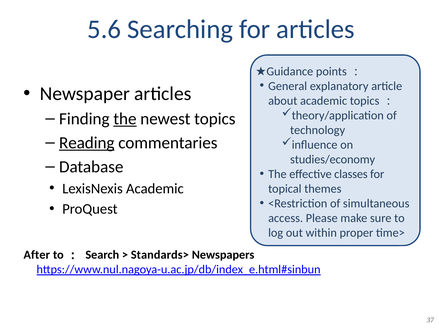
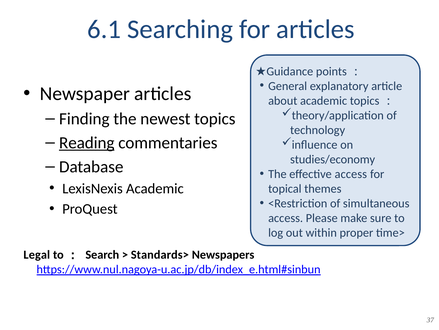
5.6: 5.6 -> 6.1
the at (125, 119) underline: present -> none
effective classes: classes -> access
After: After -> Legal
